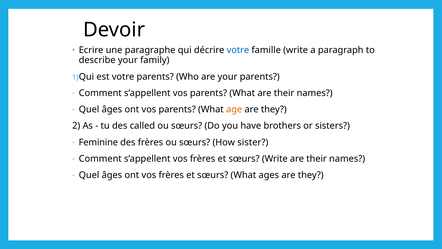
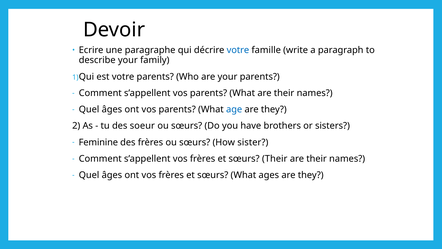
age colour: orange -> blue
called: called -> soeur
sœurs Write: Write -> Their
